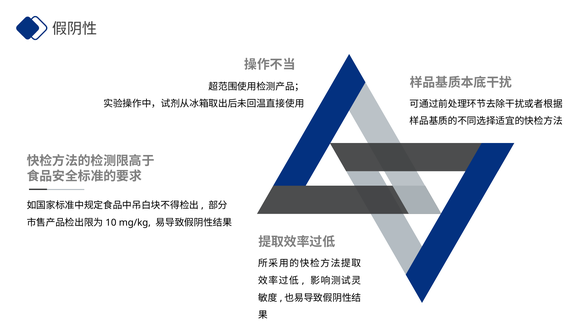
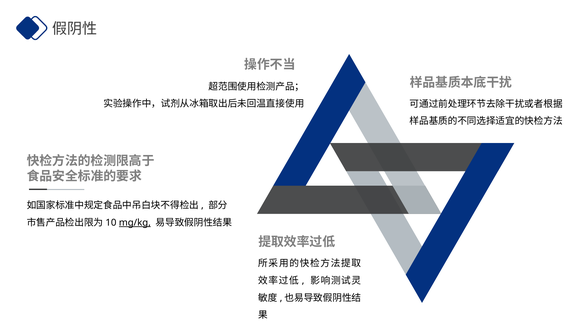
mg/kg underline: none -> present
